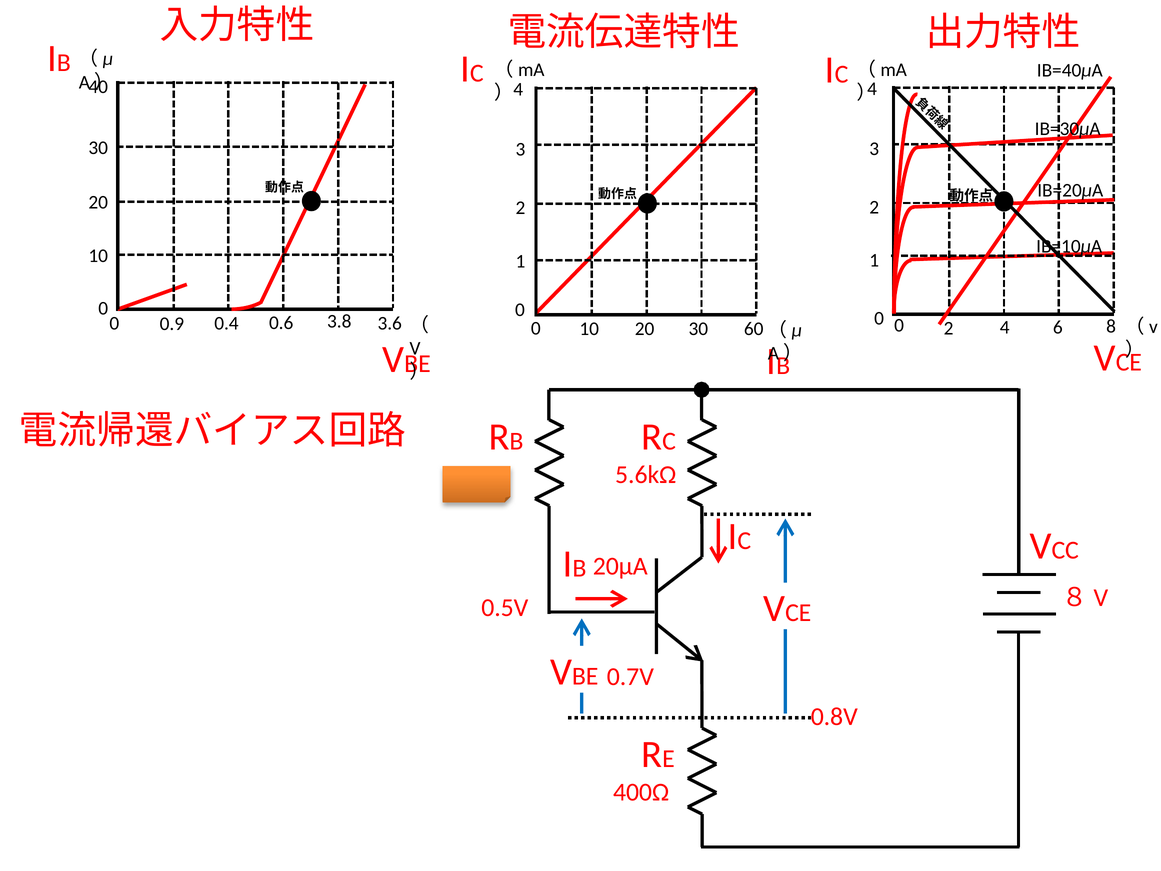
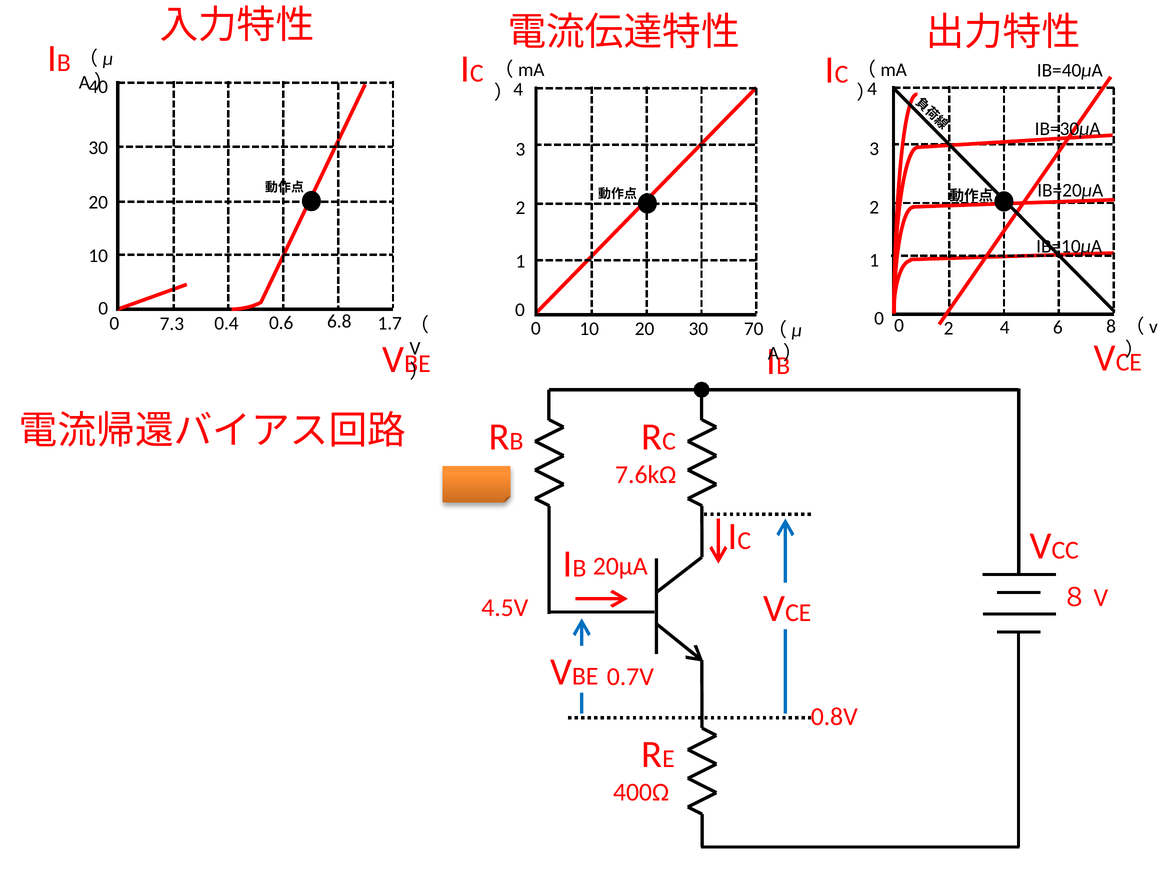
3.8: 3.8 -> 6.8
3.6: 3.6 -> 1.7
0.9: 0.9 -> 7.3
60: 60 -> 70
5.6kΩ: 5.6kΩ -> 7.6kΩ
0.5V: 0.5V -> 4.5V
